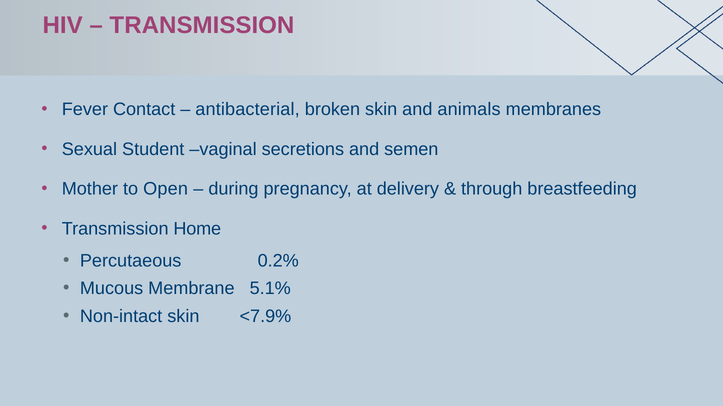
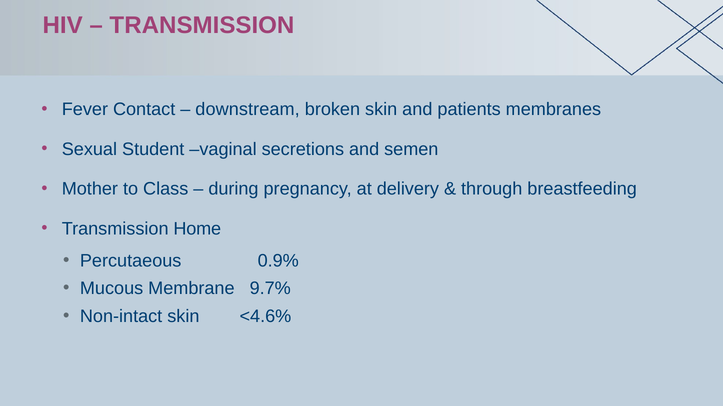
antibacterial: antibacterial -> downstream
animals: animals -> patients
Open: Open -> Class
0.2%: 0.2% -> 0.9%
5.1%: 5.1% -> 9.7%
<7.9%: <7.9% -> <4.6%
